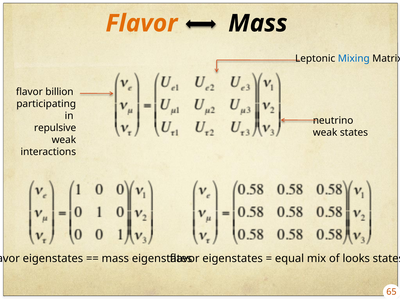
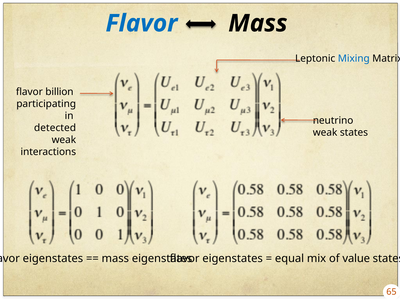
Flavor at (142, 23) colour: orange -> blue
repulsive: repulsive -> detected
looks: looks -> value
